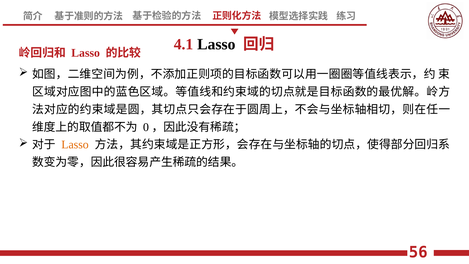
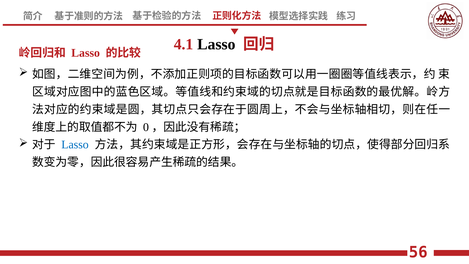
Lasso at (75, 145) colour: orange -> blue
